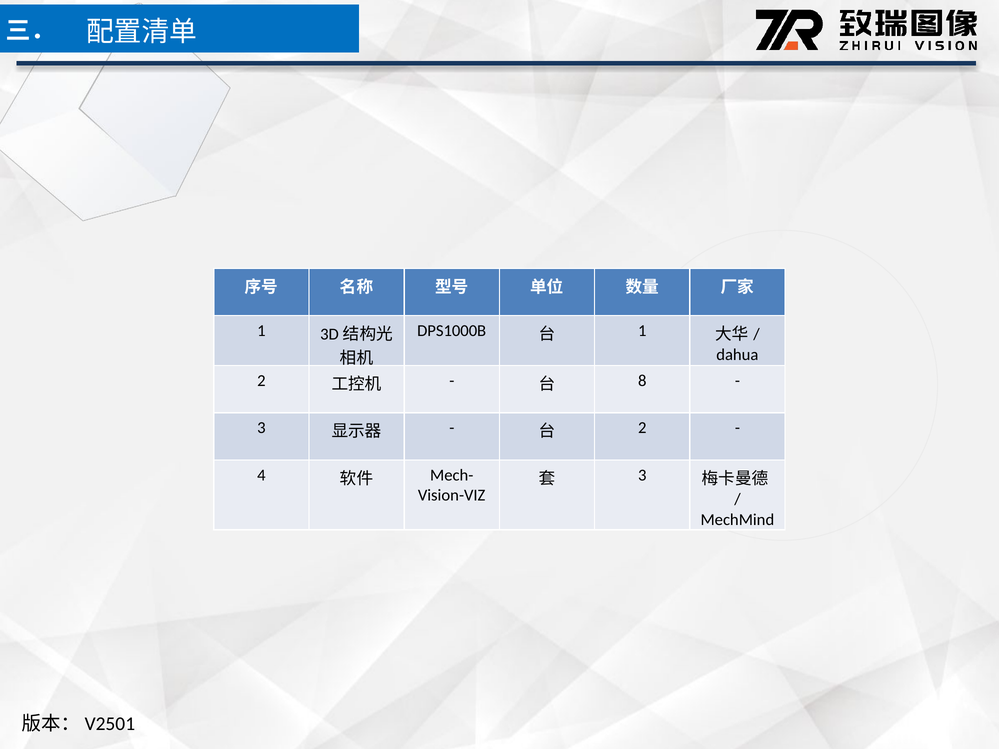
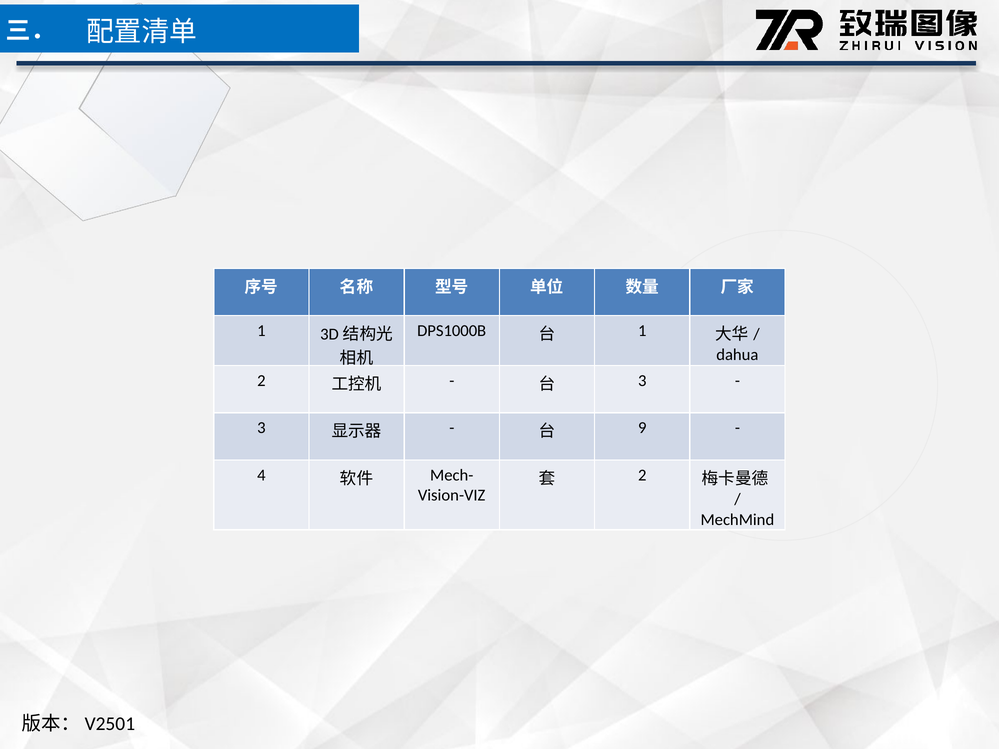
8 at (642, 381): 8 -> 3
2 at (642, 428): 2 -> 9
3 at (642, 475): 3 -> 2
